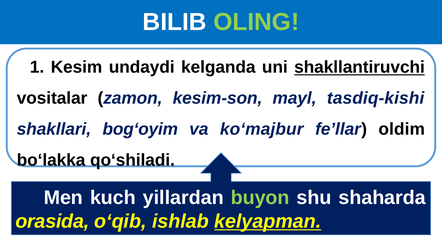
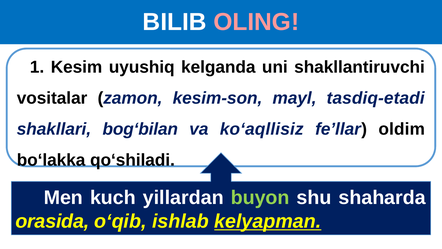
OLING colour: light green -> pink
undaydi: undaydi -> uyushiq
shakllantiruvchi underline: present -> none
tasdiq-kishi: tasdiq-kishi -> tasdiq-etadi
bog‘oyim: bog‘oyim -> bog‘bilan
ko‘majbur: ko‘majbur -> ko‘aqllisiz
